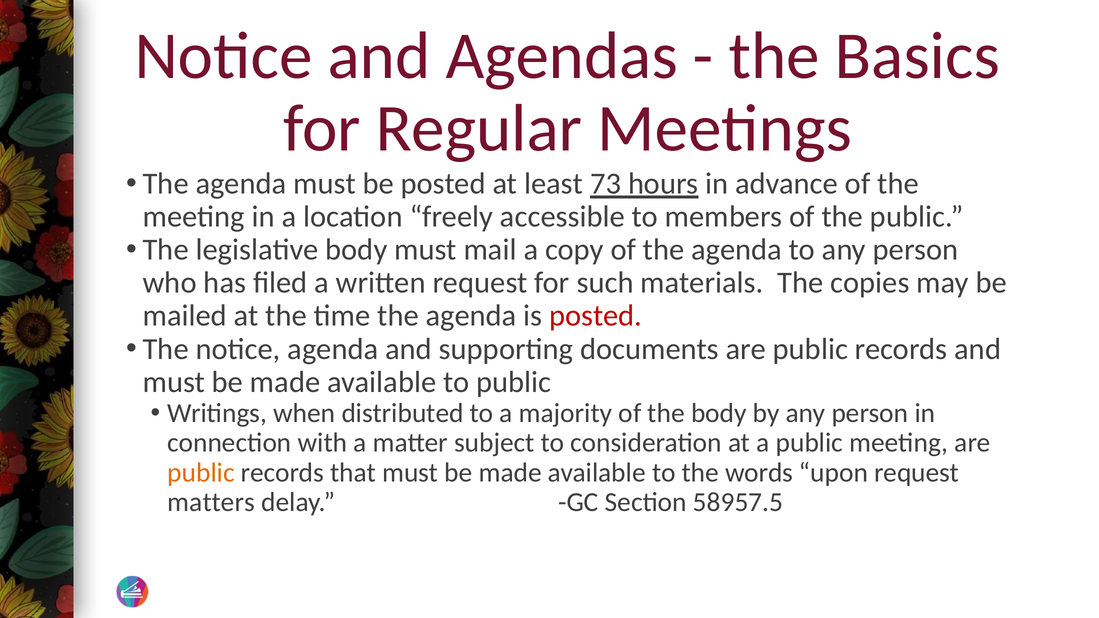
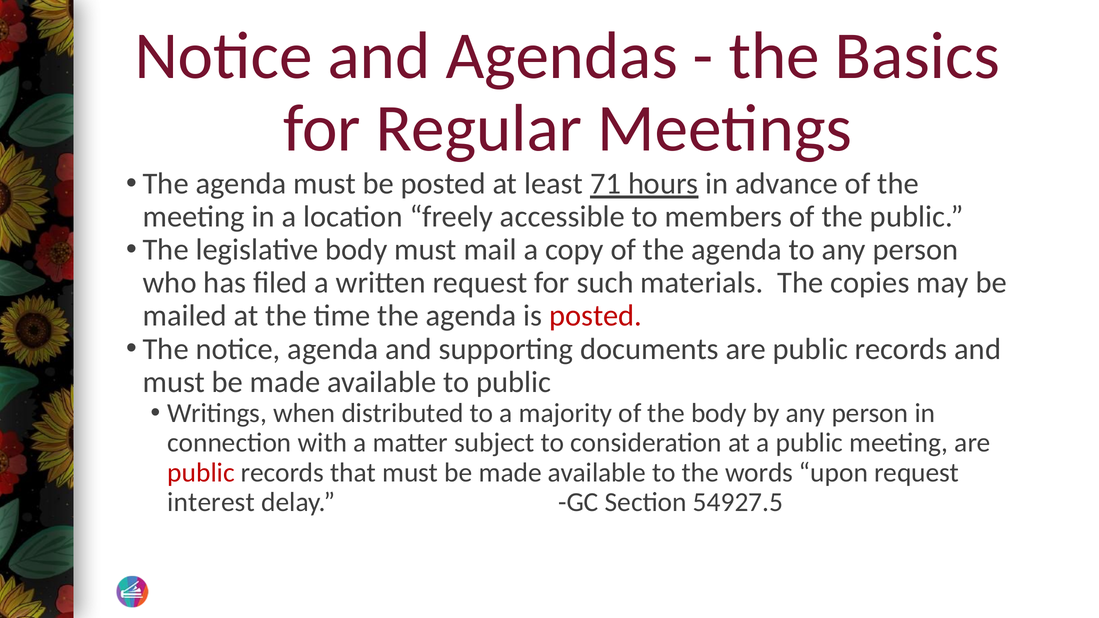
73: 73 -> 71
public at (201, 473) colour: orange -> red
matters: matters -> interest
58957.5: 58957.5 -> 54927.5
